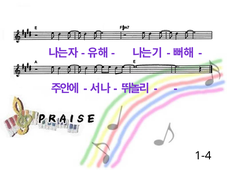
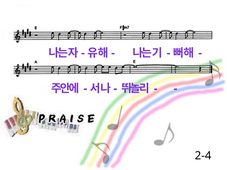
1-4: 1-4 -> 2-4
